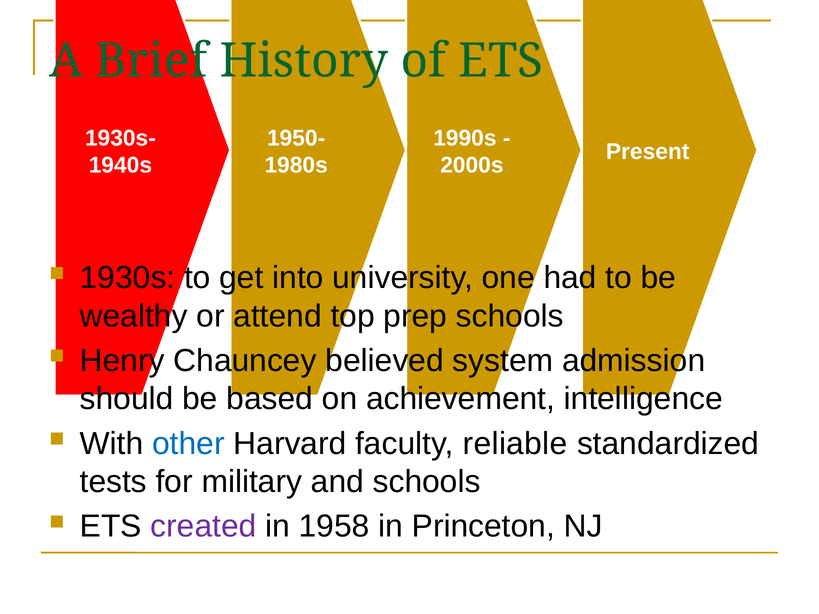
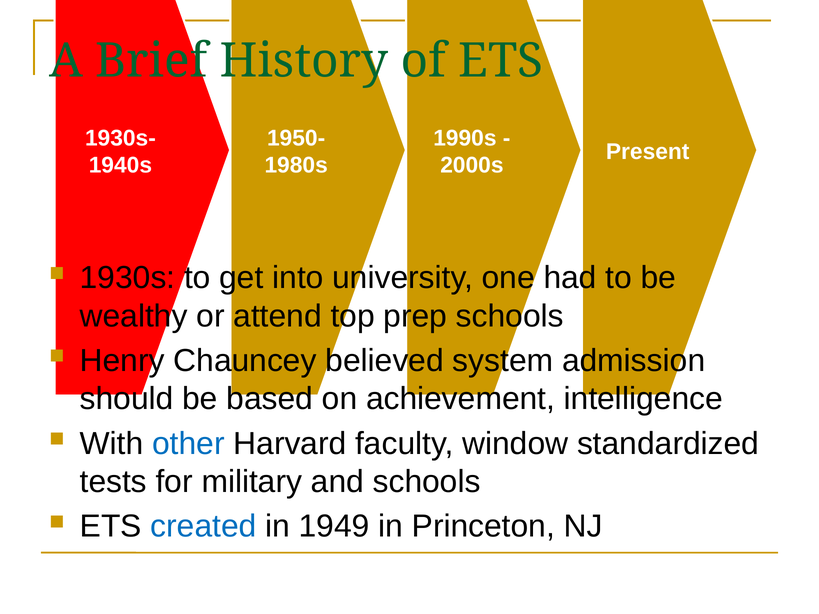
reliable: reliable -> window
created colour: purple -> blue
1958: 1958 -> 1949
